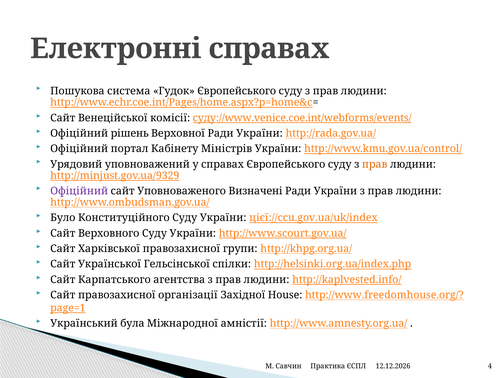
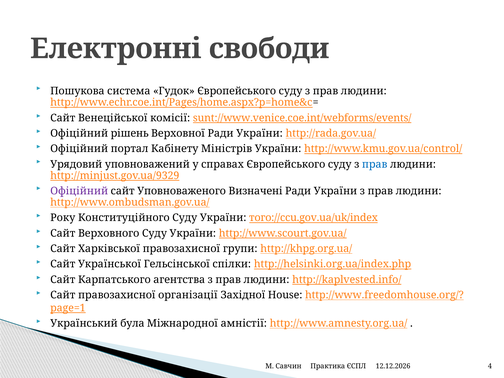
Електронні справах: справах -> свободи
суду://www.venice.coe.int/webforms/events/: суду://www.venice.coe.int/webforms/events/ -> sunt://www.venice.coe.int/webforms/events/
прав at (375, 164) colour: orange -> blue
Було: Було -> Року
цієї://ccu.gov.ua/uk/index: цієї://ccu.gov.ua/uk/index -> того://ccu.gov.ua/uk/index
